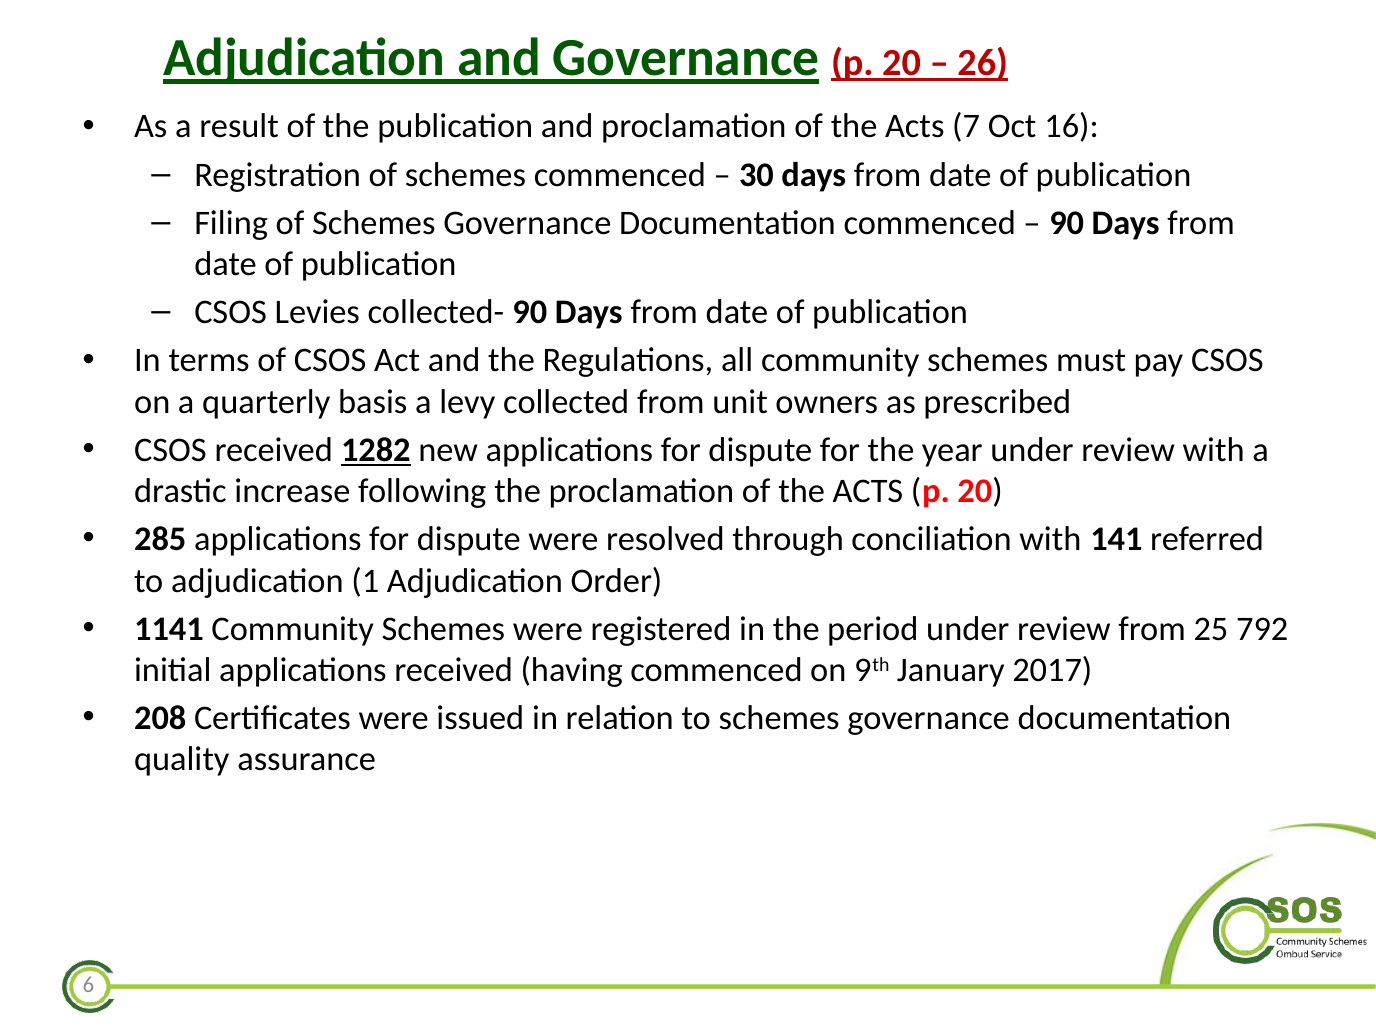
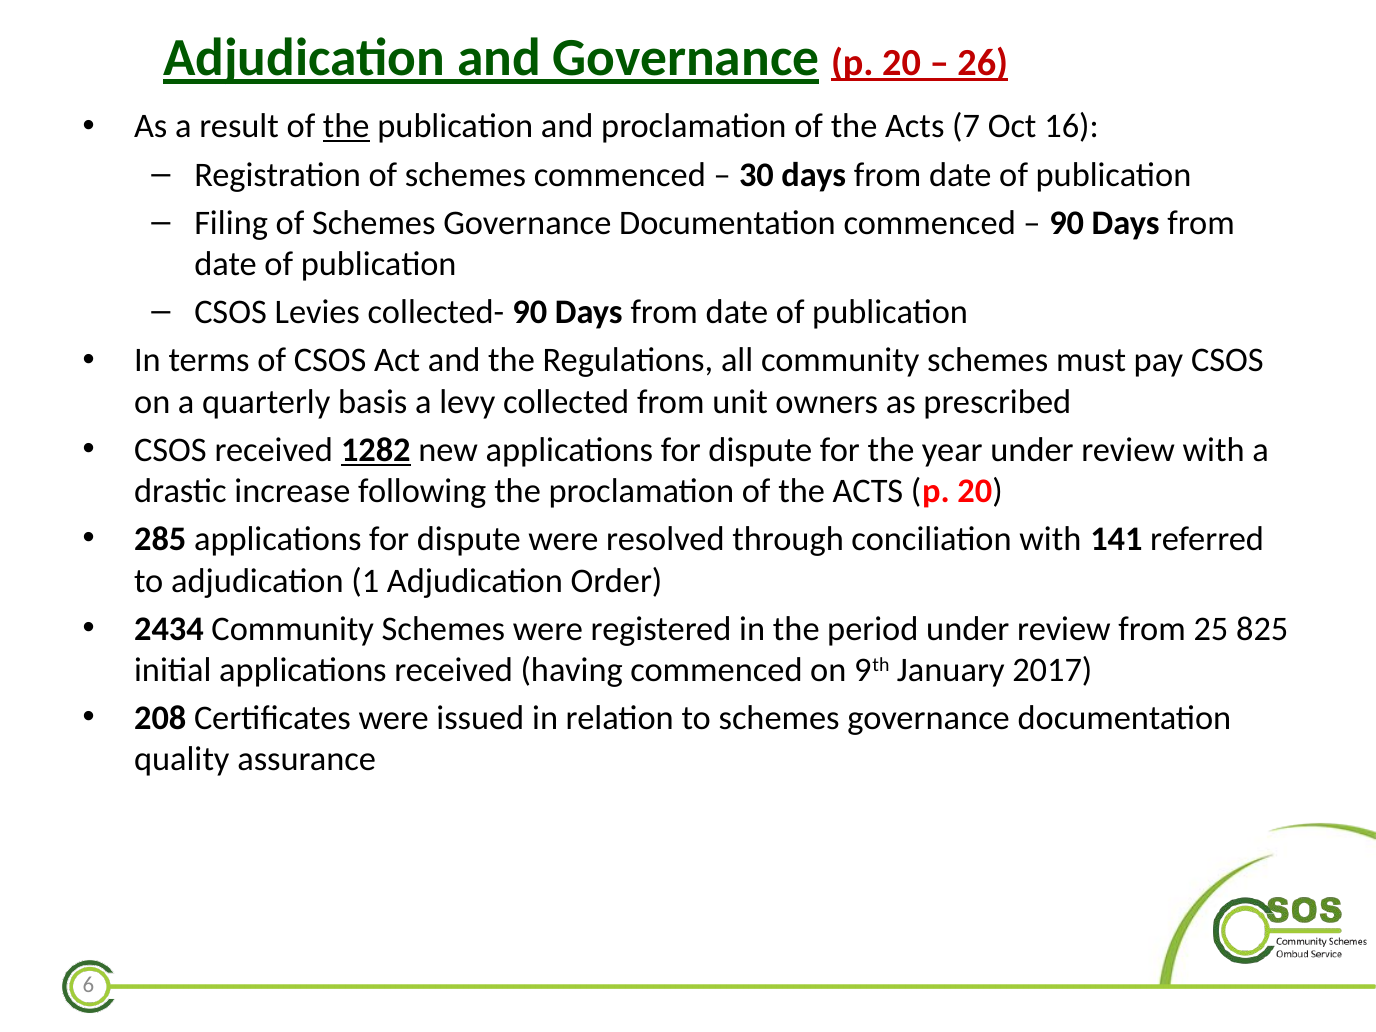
the at (346, 127) underline: none -> present
1141: 1141 -> 2434
792: 792 -> 825
